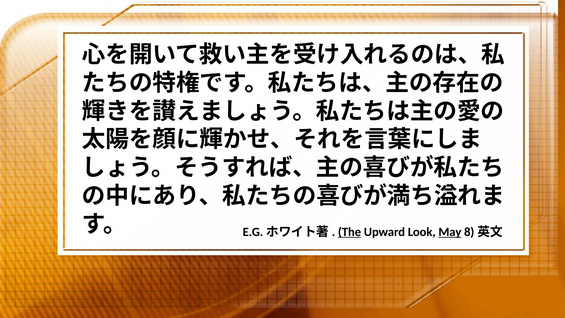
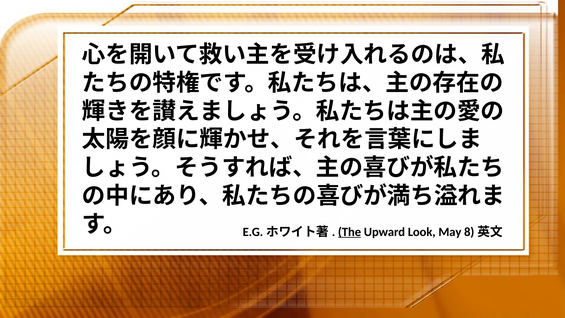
May underline: present -> none
